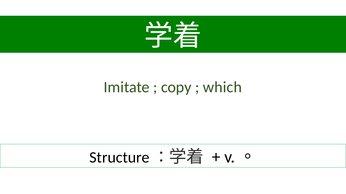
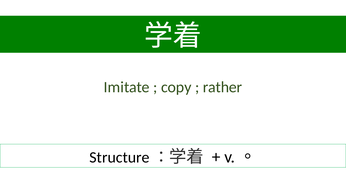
which: which -> rather
